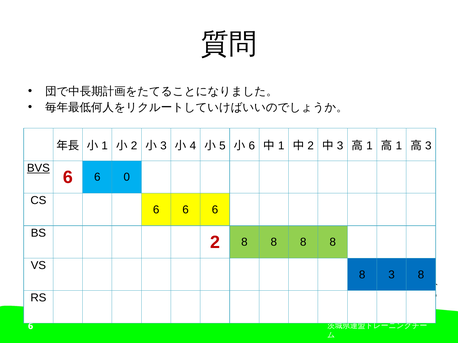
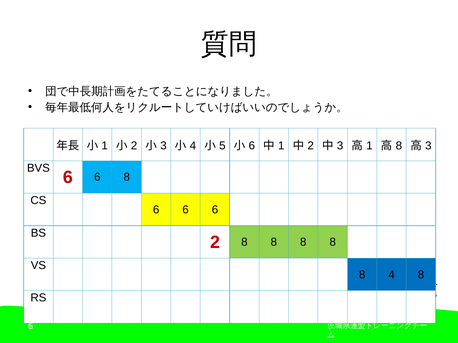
1 at (399, 146): 1 -> 8
BVS underline: present -> none
6 0: 0 -> 8
8 3: 3 -> 4
